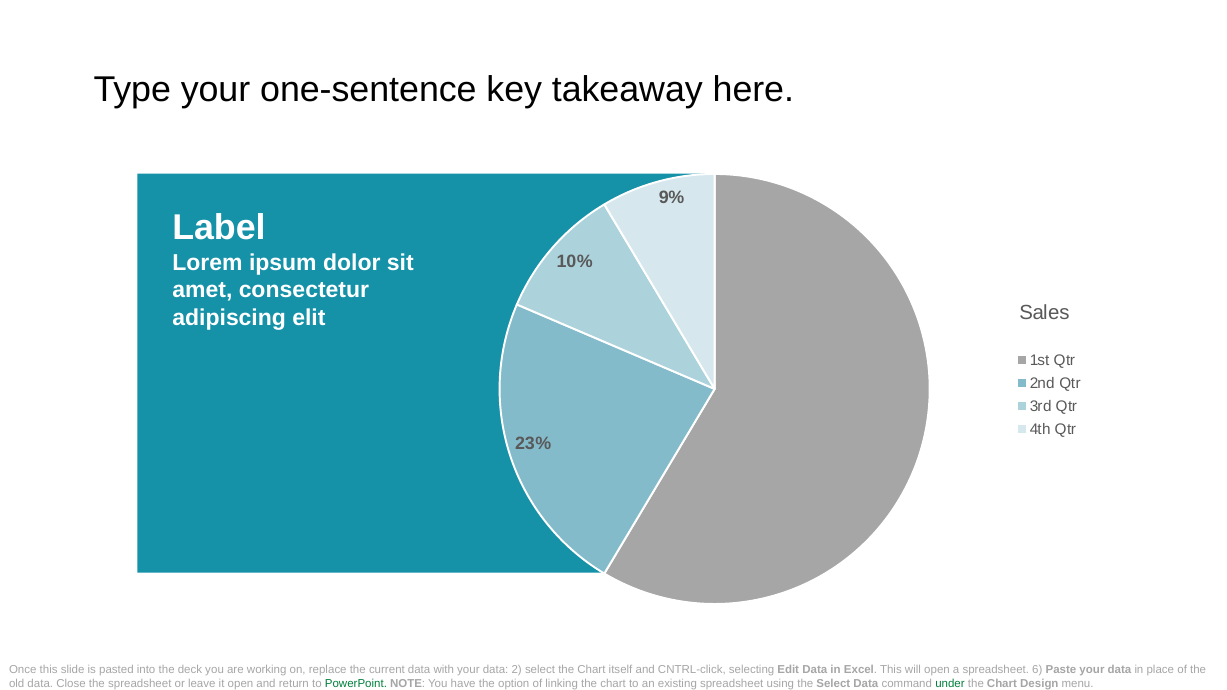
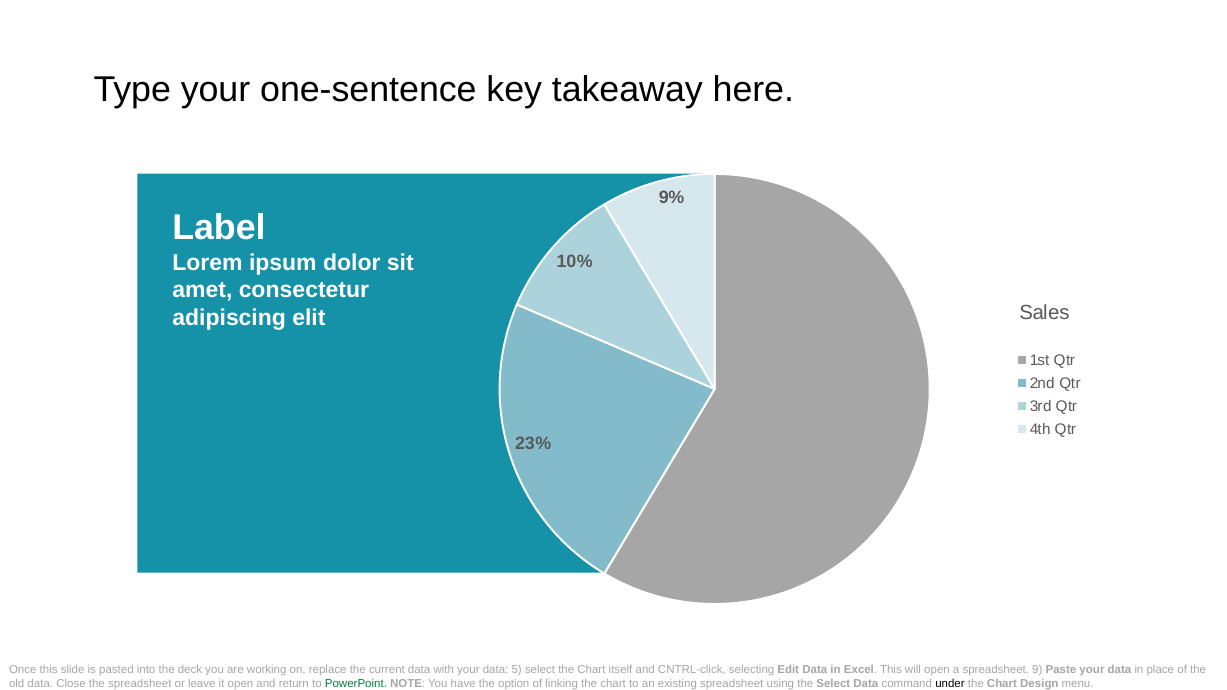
2: 2 -> 5
6: 6 -> 9
under colour: green -> black
